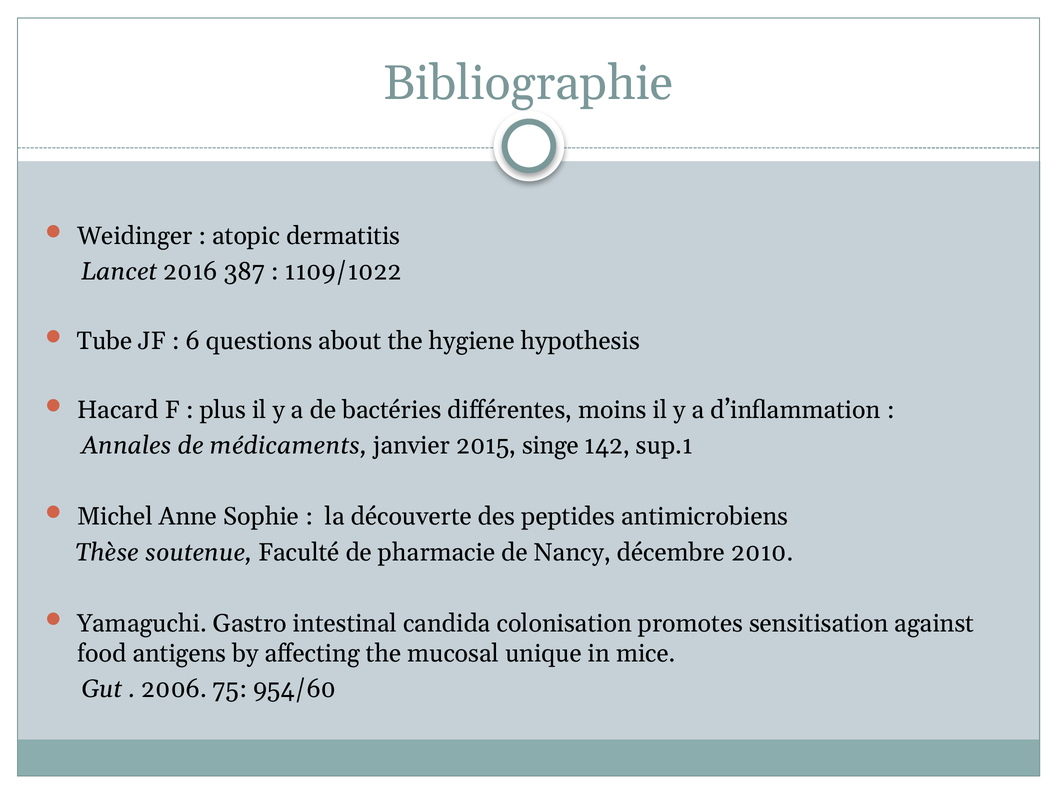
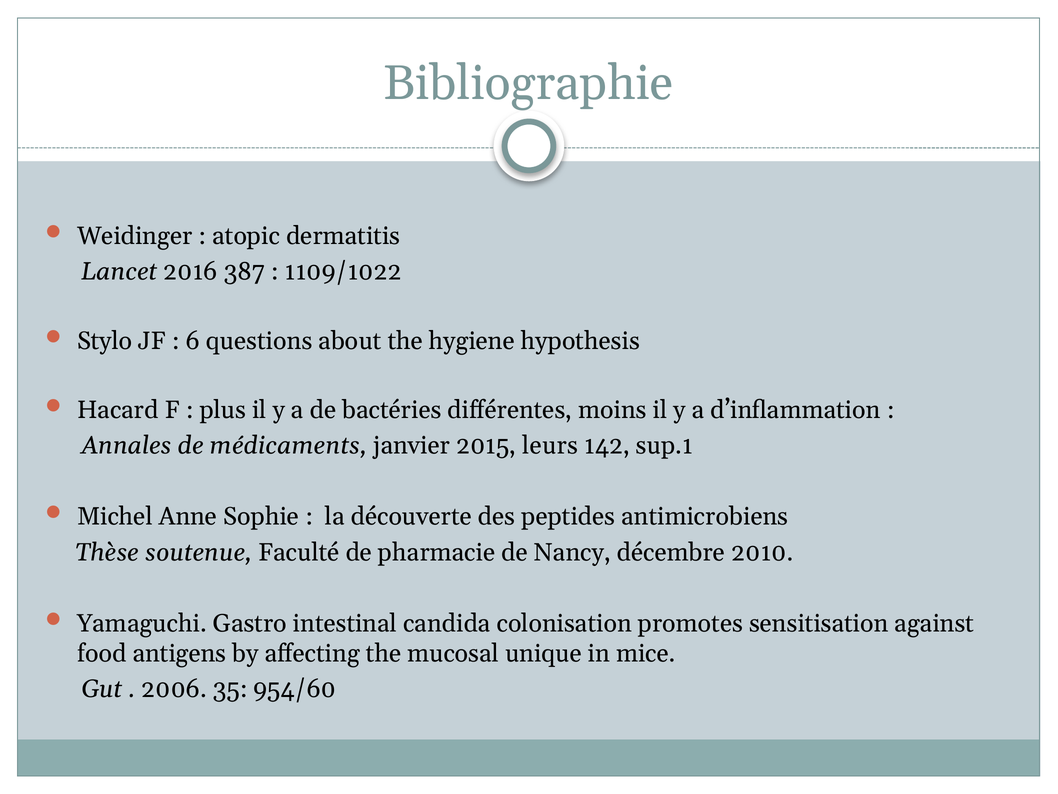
Tube: Tube -> Stylo
singe: singe -> leurs
75: 75 -> 35
